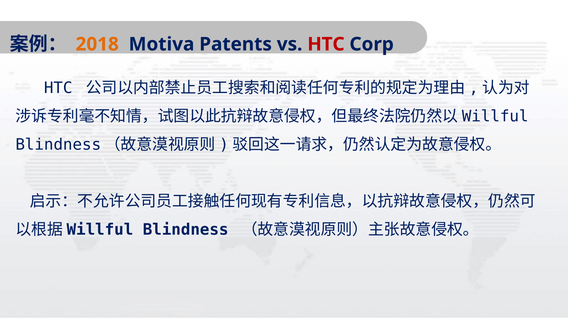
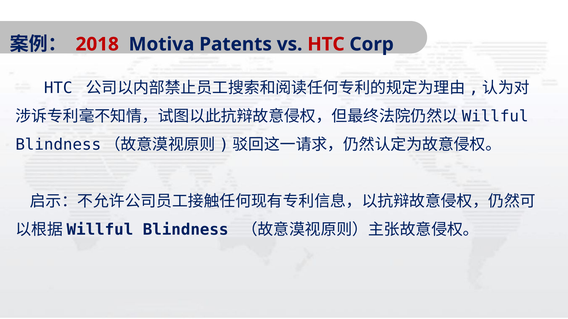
2018 colour: orange -> red
